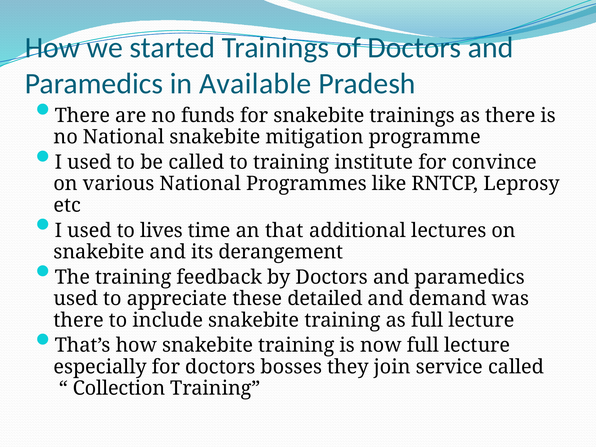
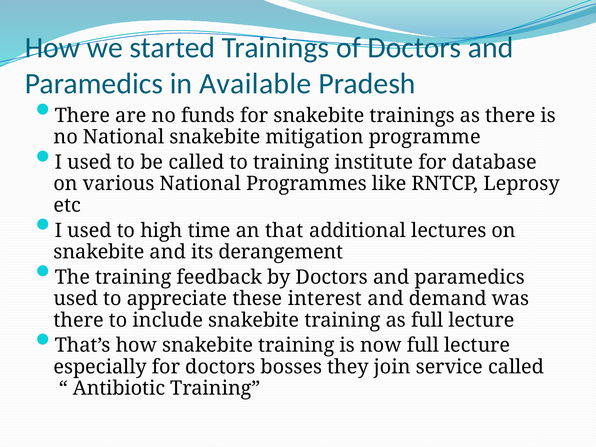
convince: convince -> database
lives: lives -> high
detailed: detailed -> interest
Collection: Collection -> Antibiotic
